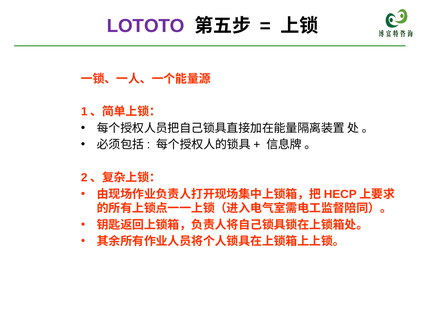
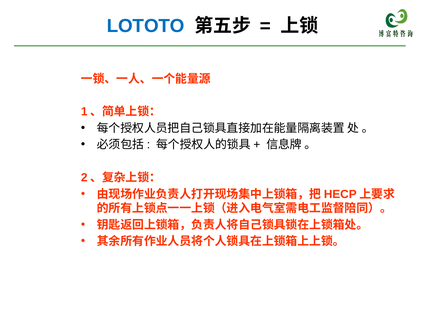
LOTOTO colour: purple -> blue
